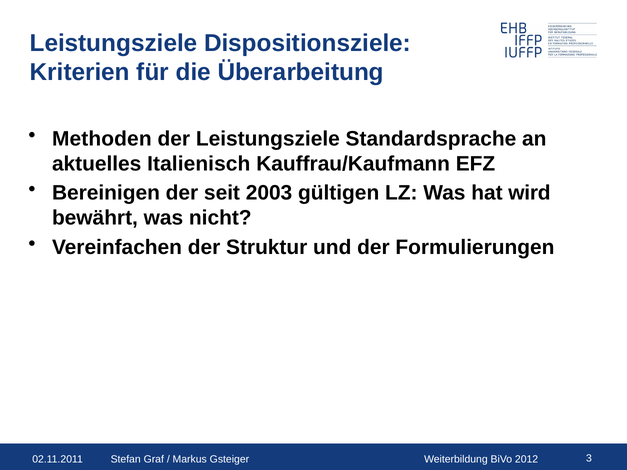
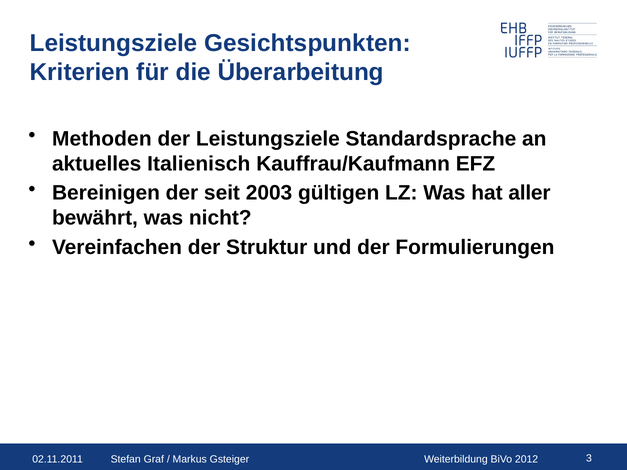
Dispositionsziele: Dispositionsziele -> Gesichtspunkten
wird: wird -> aller
